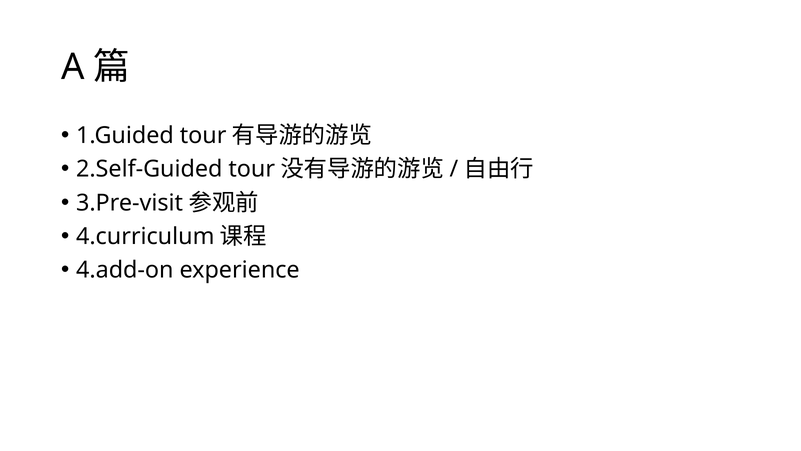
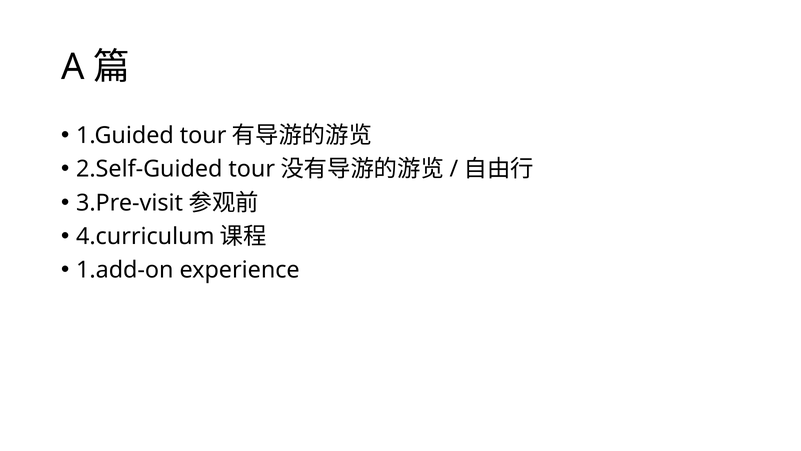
4.add-on: 4.add-on -> 1.add-on
